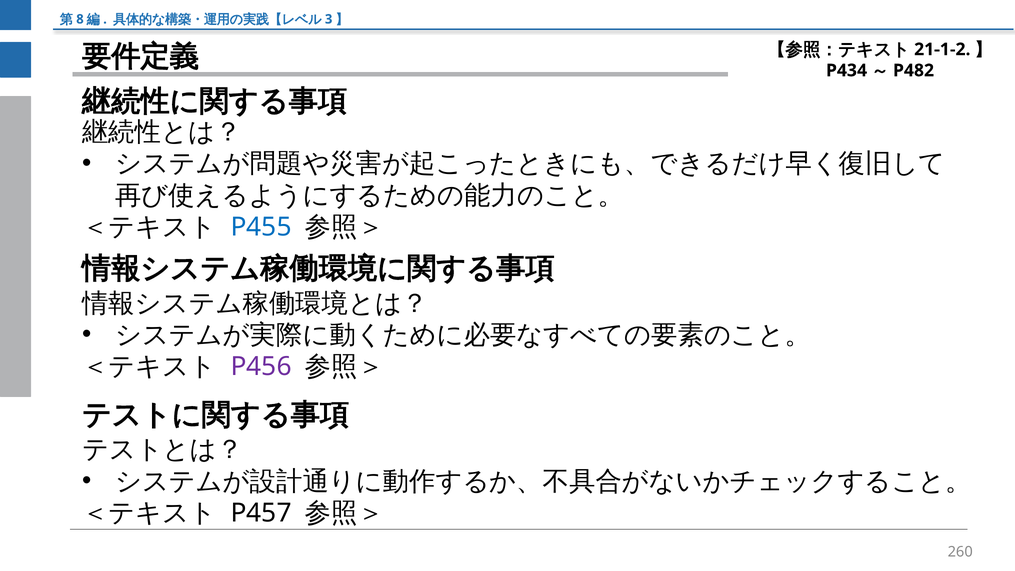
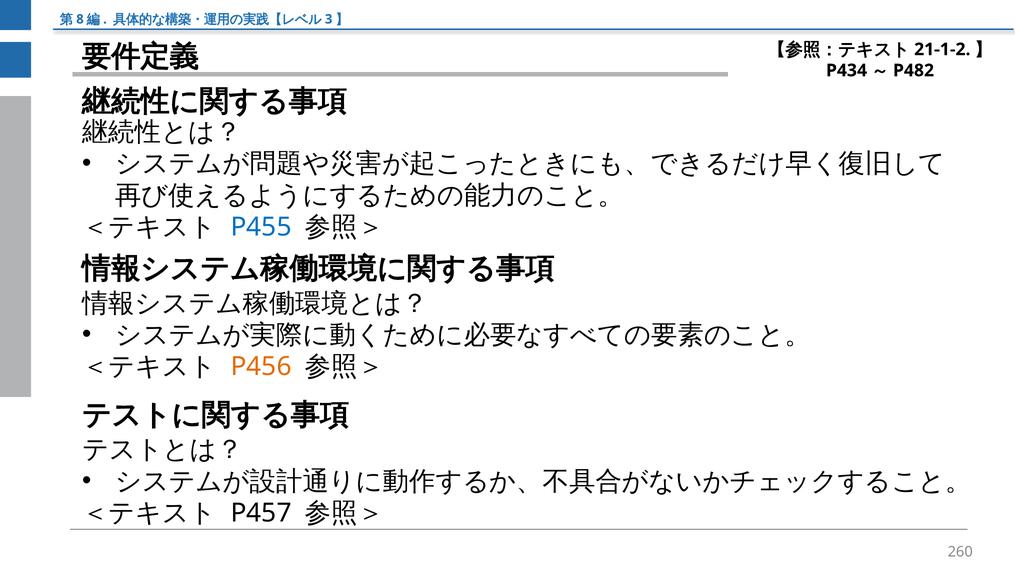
P456 colour: purple -> orange
